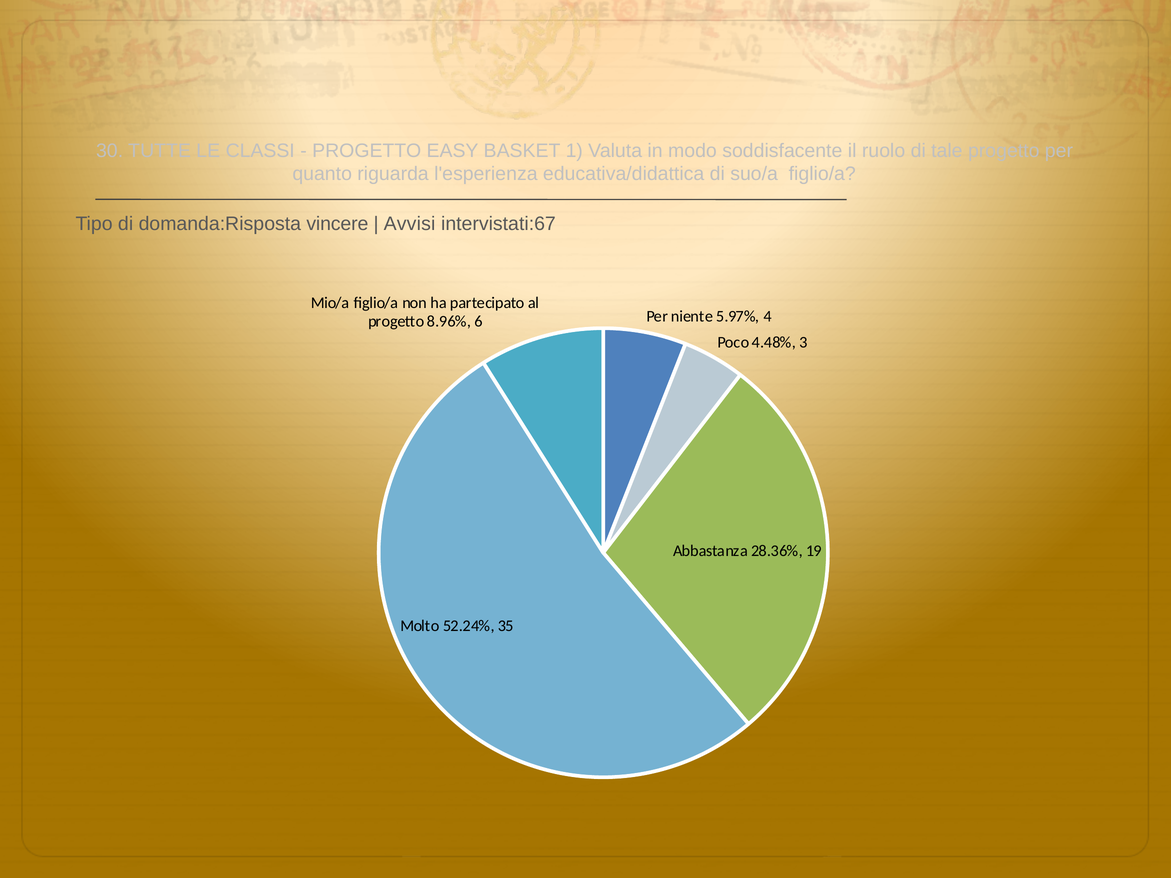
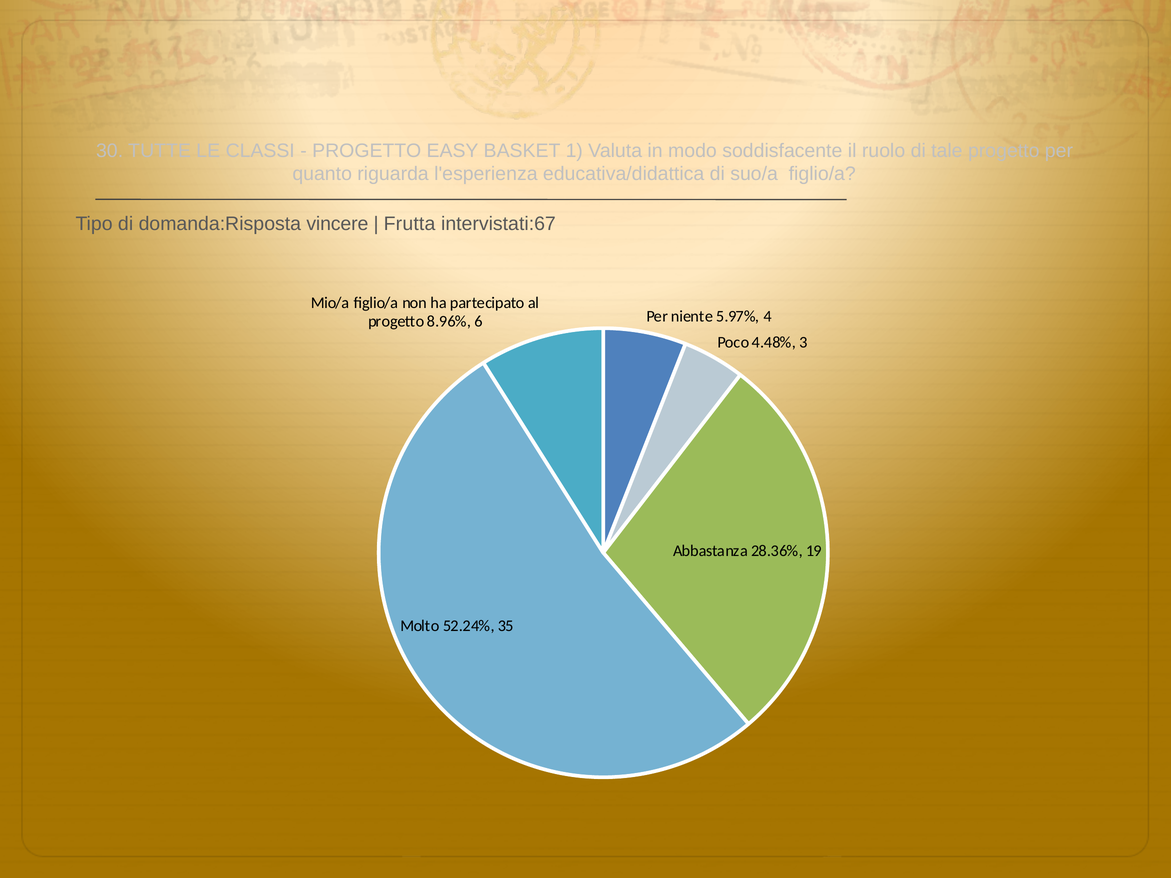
Avvisi: Avvisi -> Frutta
